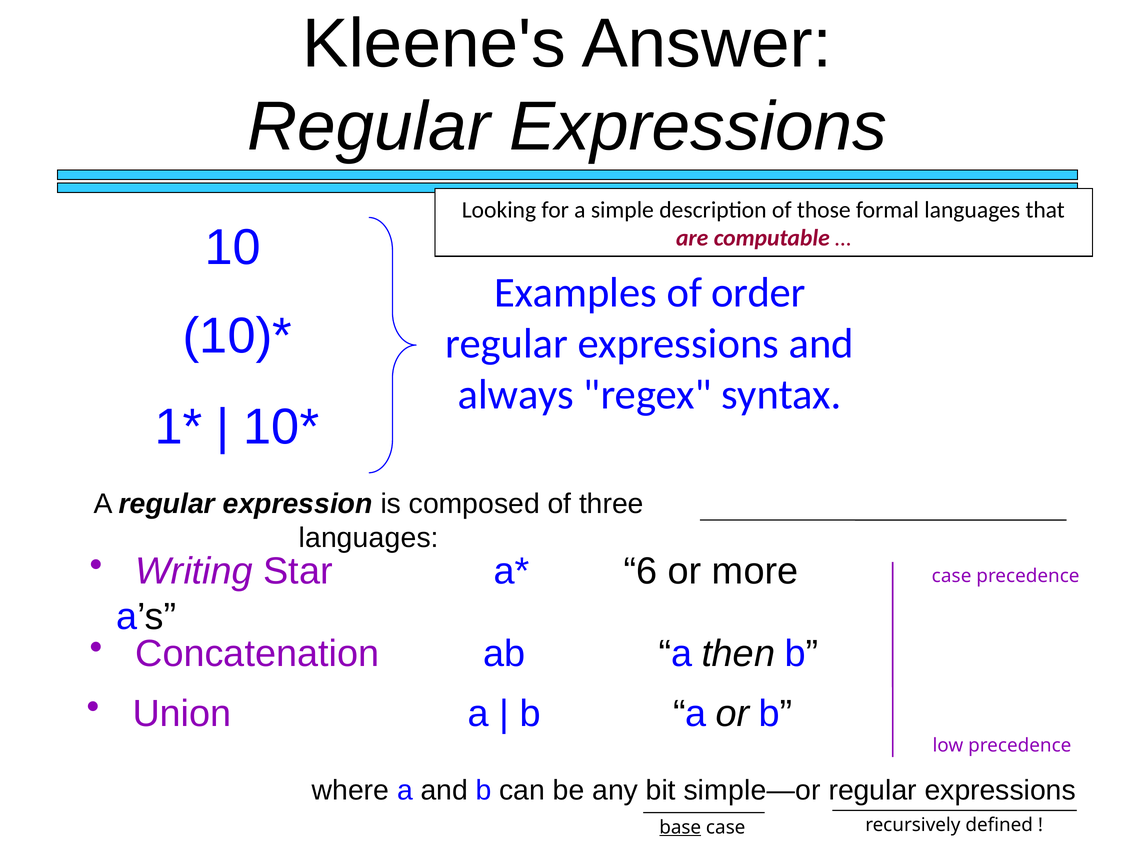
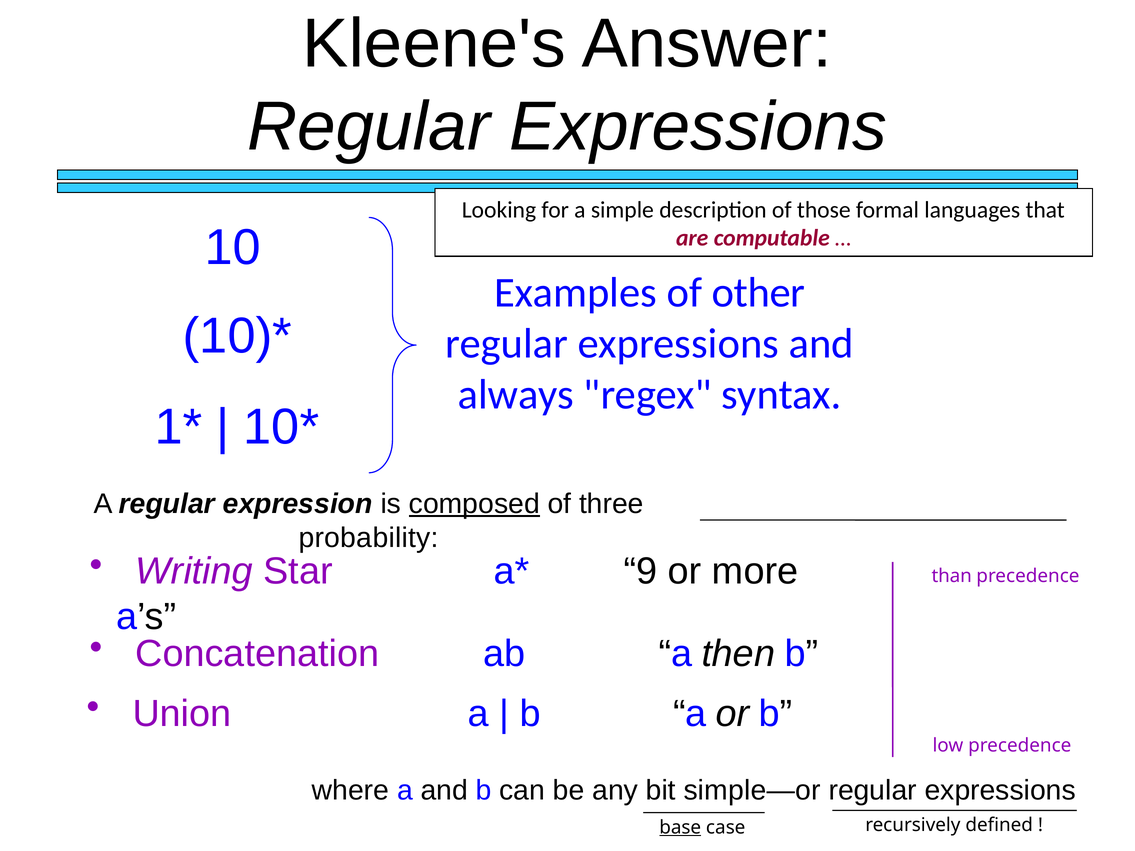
order: order -> other
composed underline: none -> present
languages at (369, 538): languages -> probability
6: 6 -> 9
case at (952, 576): case -> than
